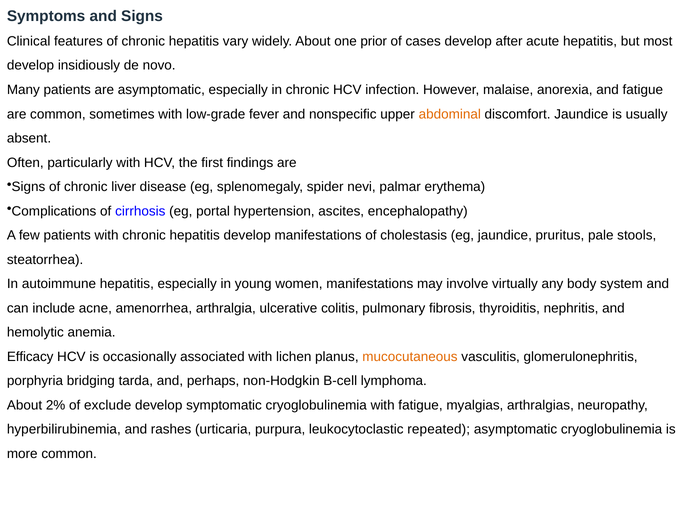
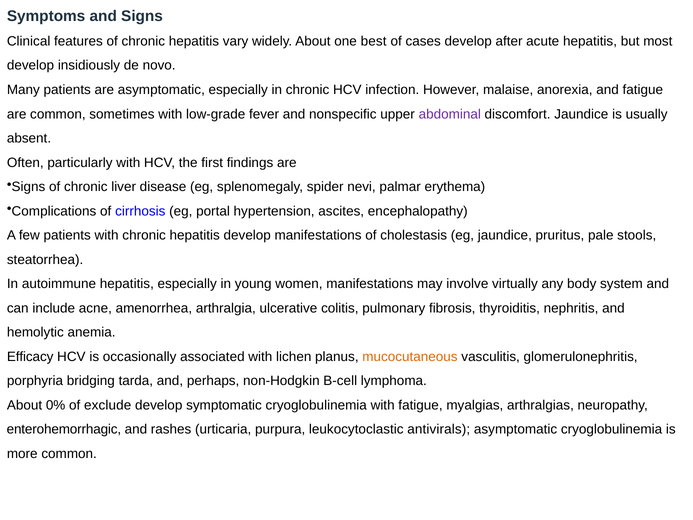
prior: prior -> best
abdominal colour: orange -> purple
2%: 2% -> 0%
hyperbilirubinemia: hyperbilirubinemia -> enterohemorrhagic
repeated: repeated -> antivirals
